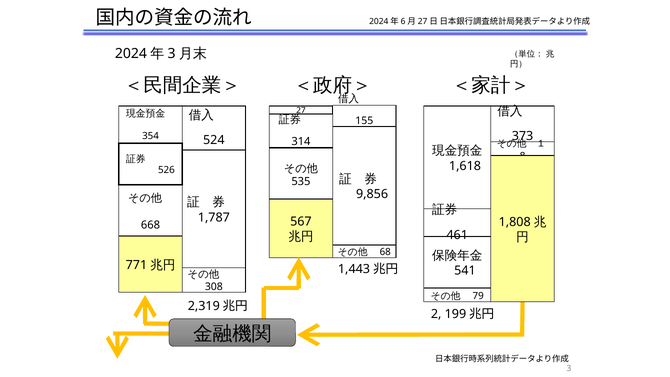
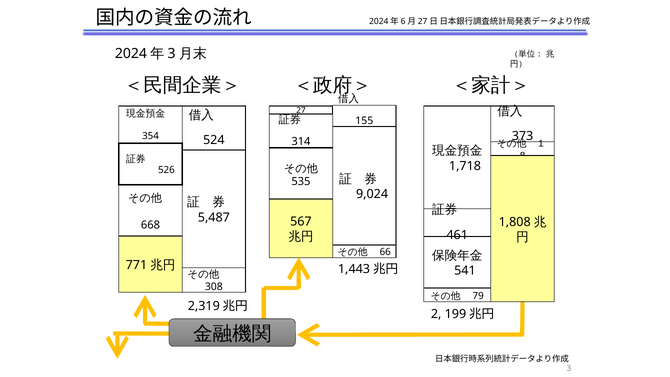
1,618: 1,618 -> 1,718
9,856: 9,856 -> 9,024
1,787: 1,787 -> 5,487
68: 68 -> 66
